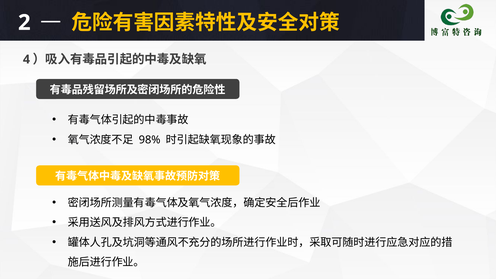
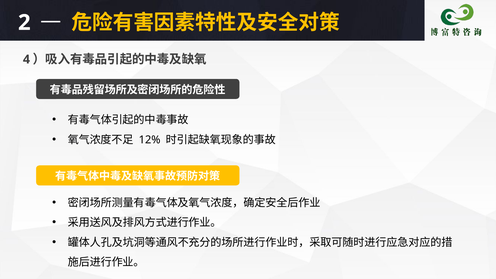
98%: 98% -> 12%
